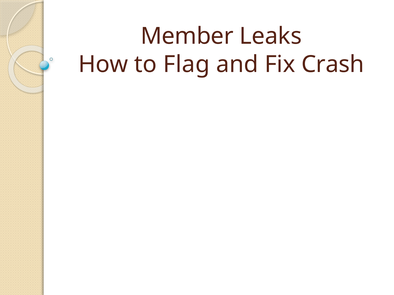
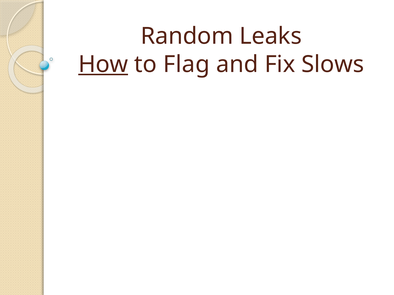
Member: Member -> Random
How underline: none -> present
Crash: Crash -> Slows
